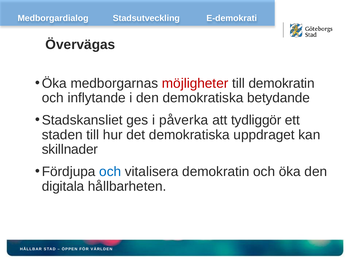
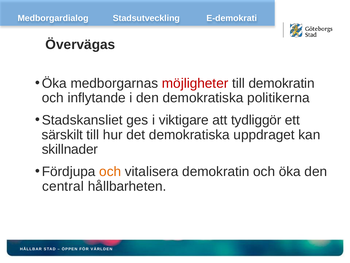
betydande: betydande -> politikerna
påverka: påverka -> viktigare
staden: staden -> särskilt
och at (110, 171) colour: blue -> orange
digitala: digitala -> central
